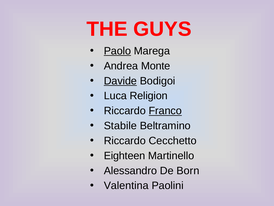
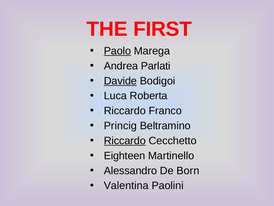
GUYS: GUYS -> FIRST
Monte: Monte -> Parlati
Religion: Religion -> Roberta
Franco underline: present -> none
Stabile: Stabile -> Princig
Riccardo at (125, 140) underline: none -> present
